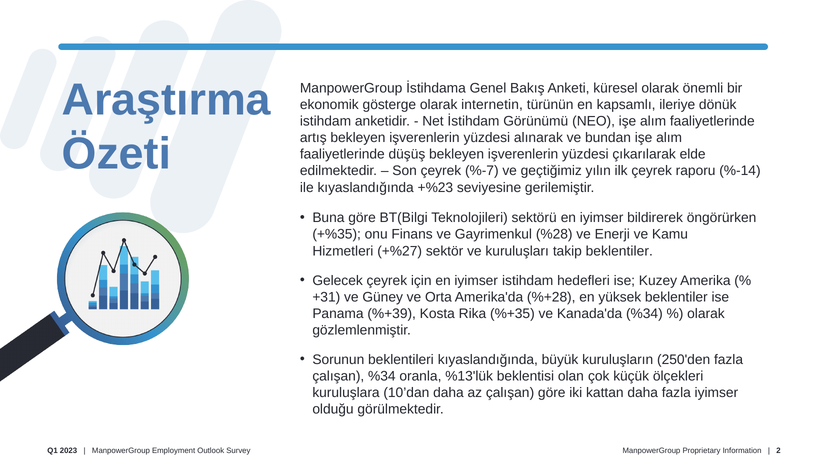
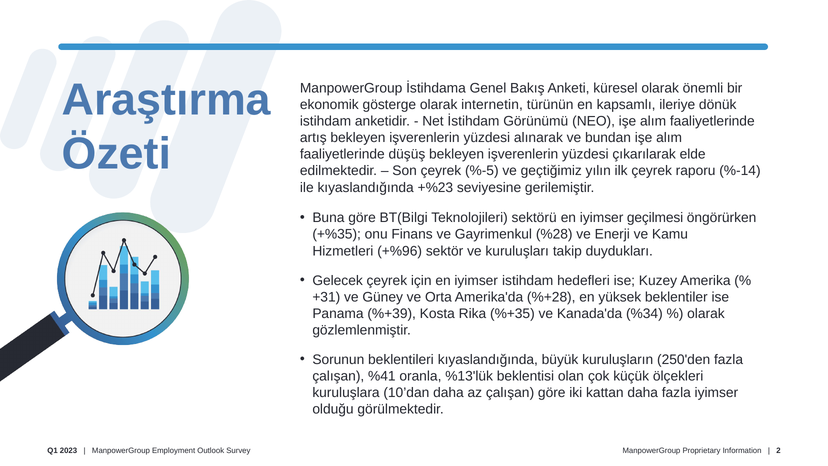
%-7: %-7 -> %-5
bildirerek: bildirerek -> geçilmesi
+%27: +%27 -> +%96
takip beklentiler: beklentiler -> duydukları
çalışan %34: %34 -> %41
